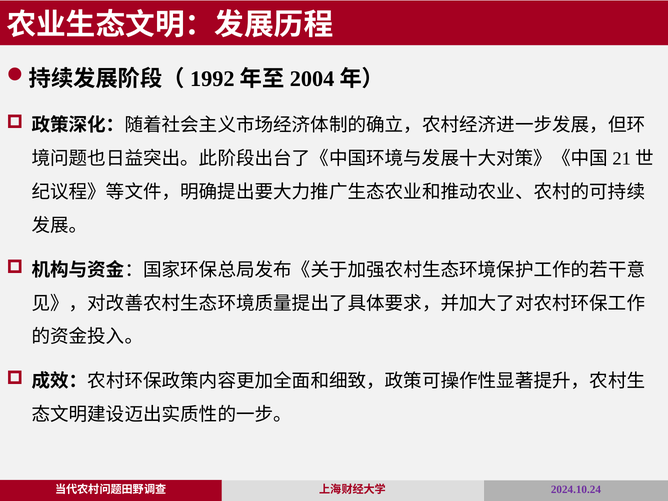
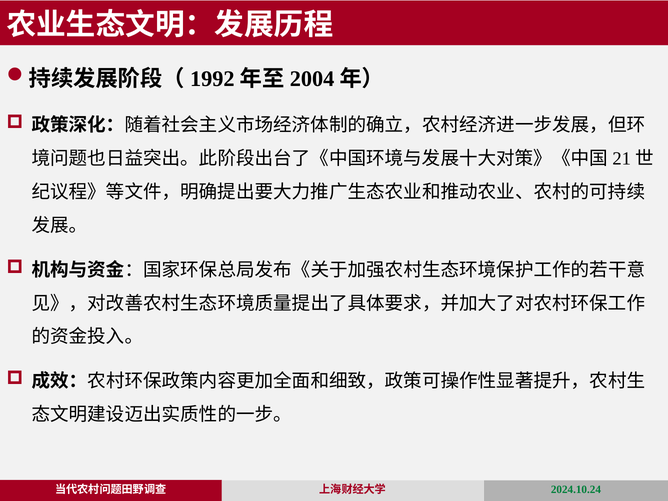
2024.10.24 colour: purple -> green
